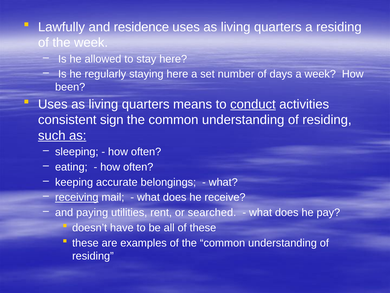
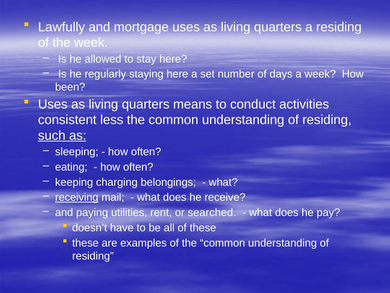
residence: residence -> mortgage
conduct underline: present -> none
sign: sign -> less
accurate: accurate -> charging
